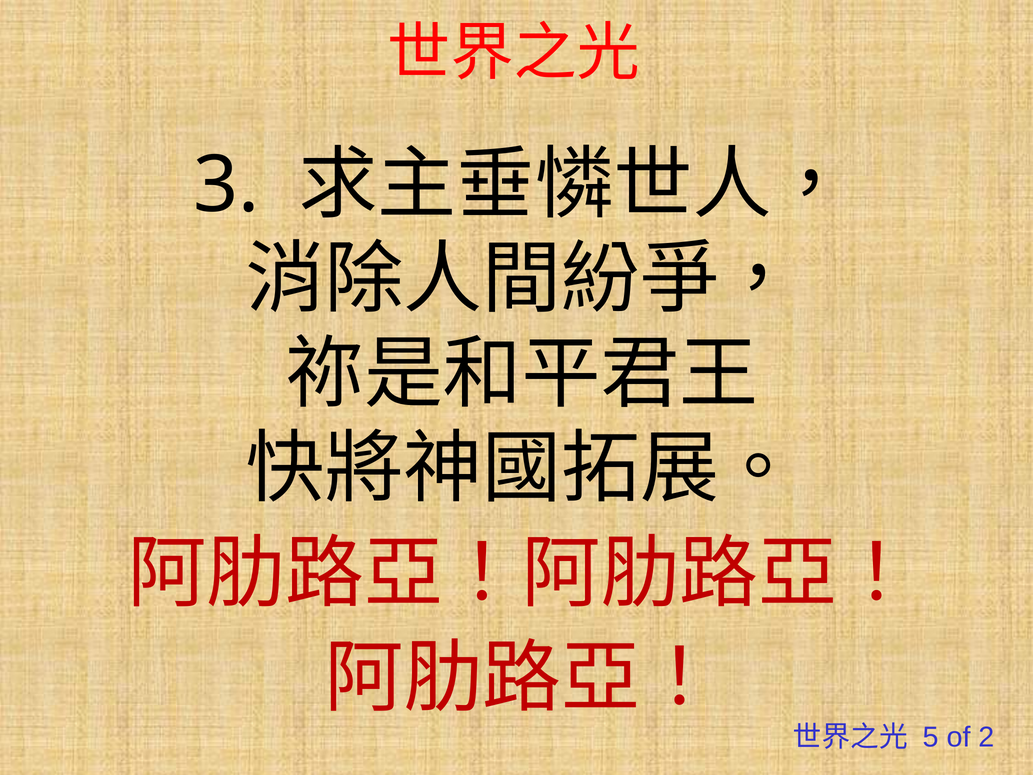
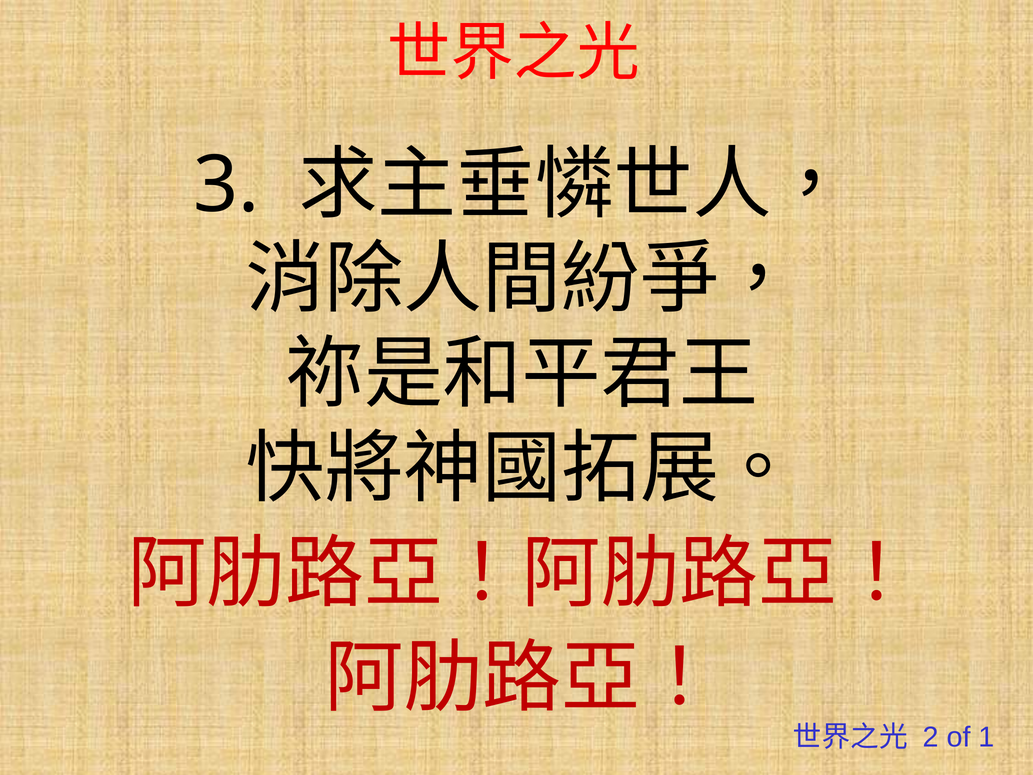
5: 5 -> 2
2: 2 -> 1
